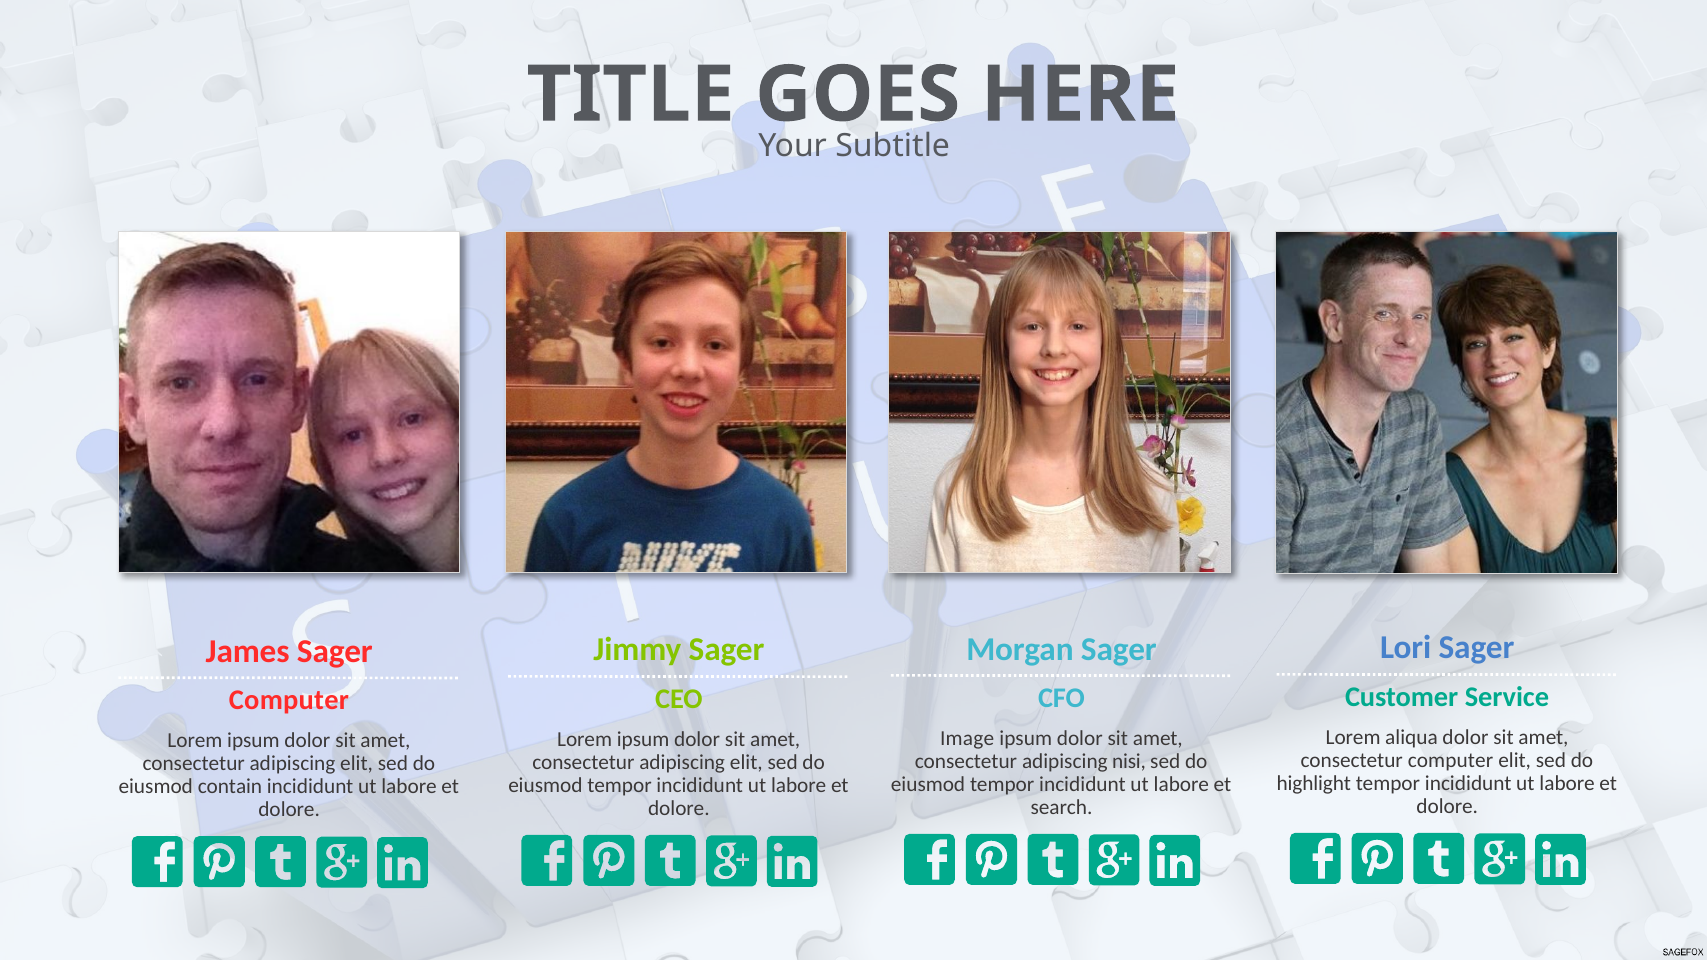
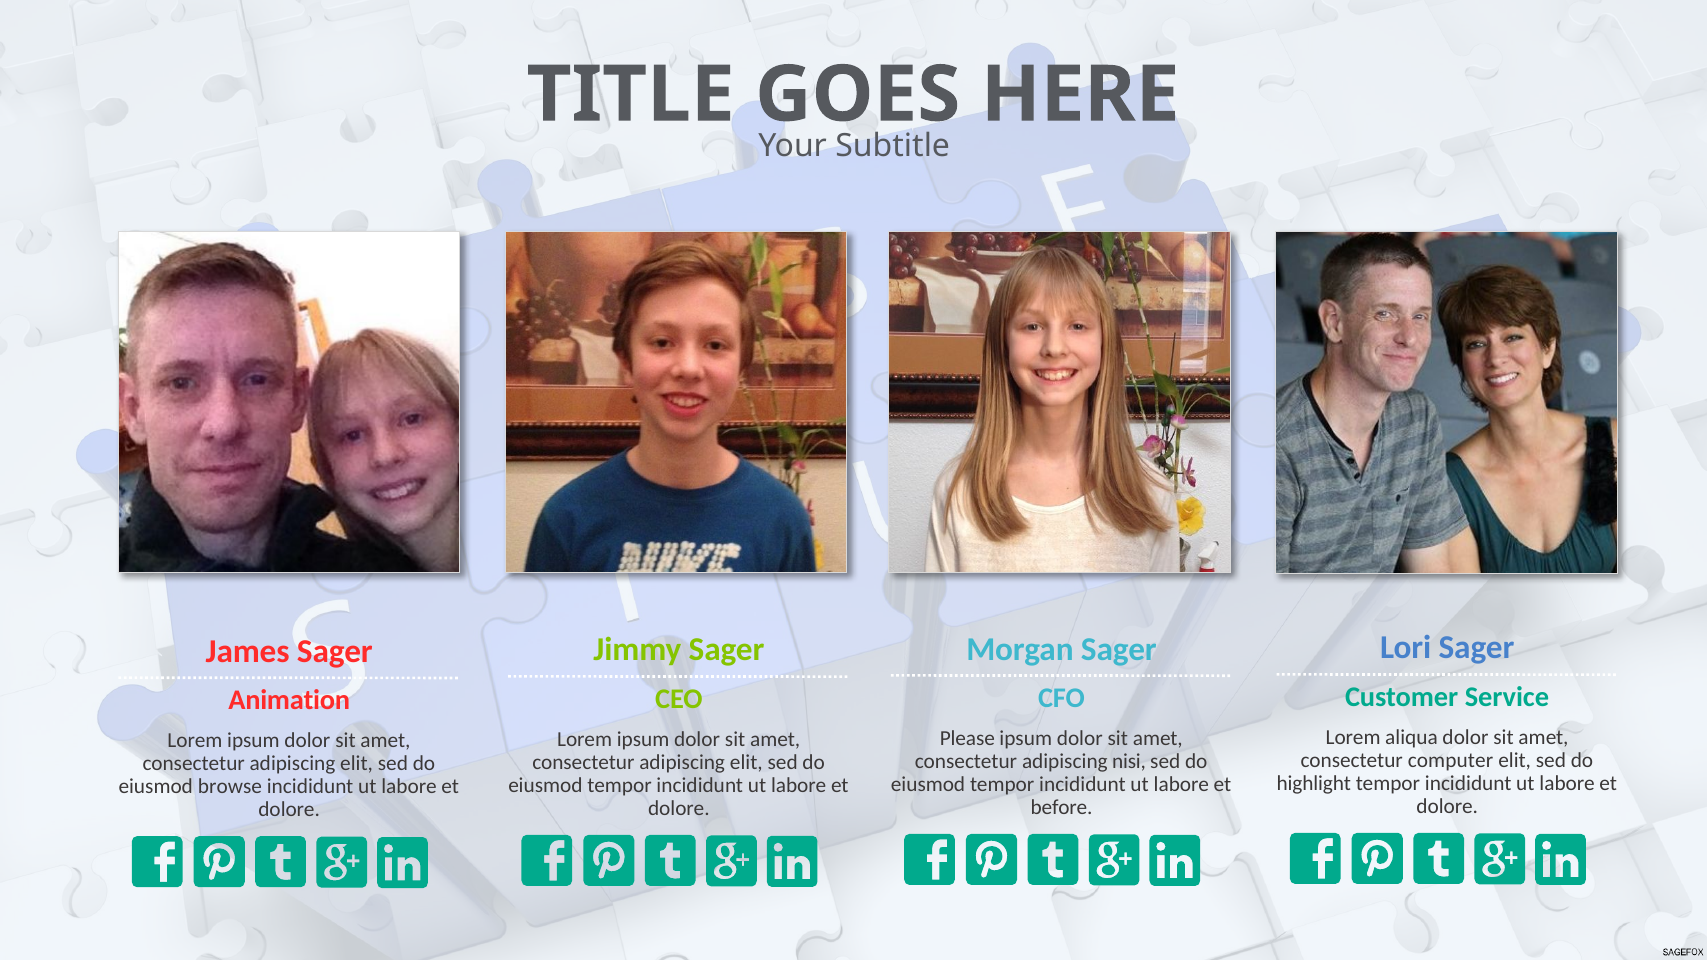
Computer at (289, 700): Computer -> Animation
Image: Image -> Please
contain: contain -> browse
search: search -> before
